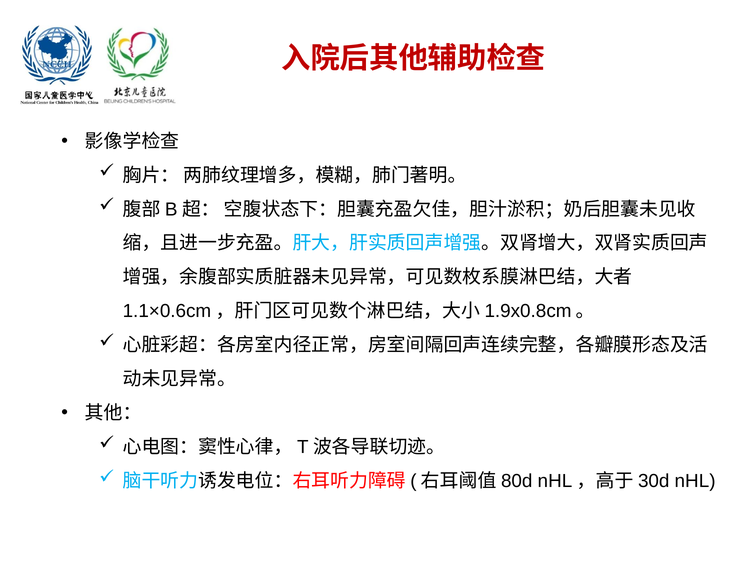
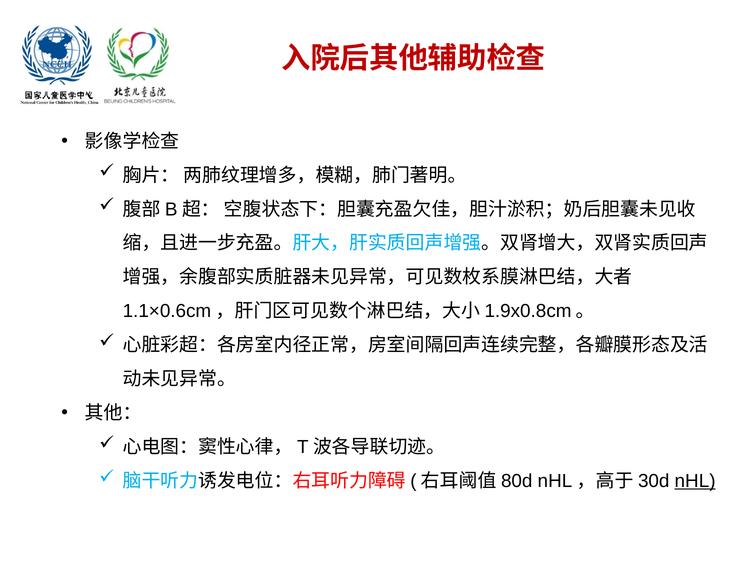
nHL underline: none -> present
